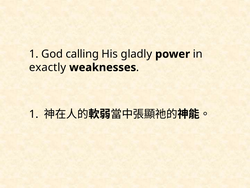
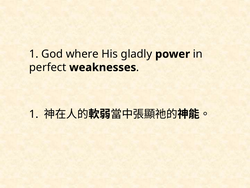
calling: calling -> where
exactly: exactly -> perfect
